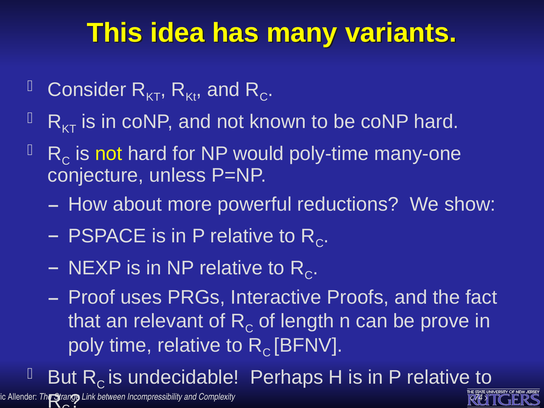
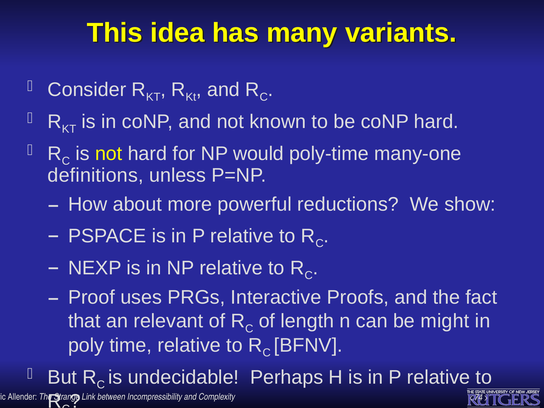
conjecture: conjecture -> definitions
prove: prove -> might
